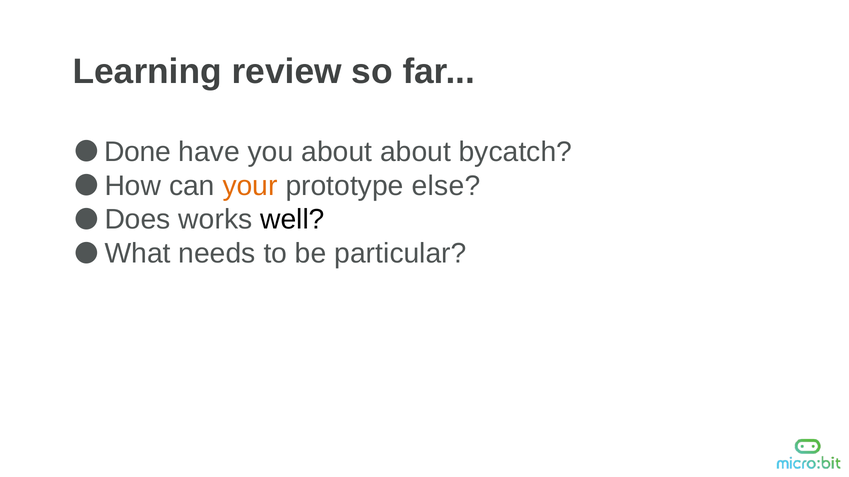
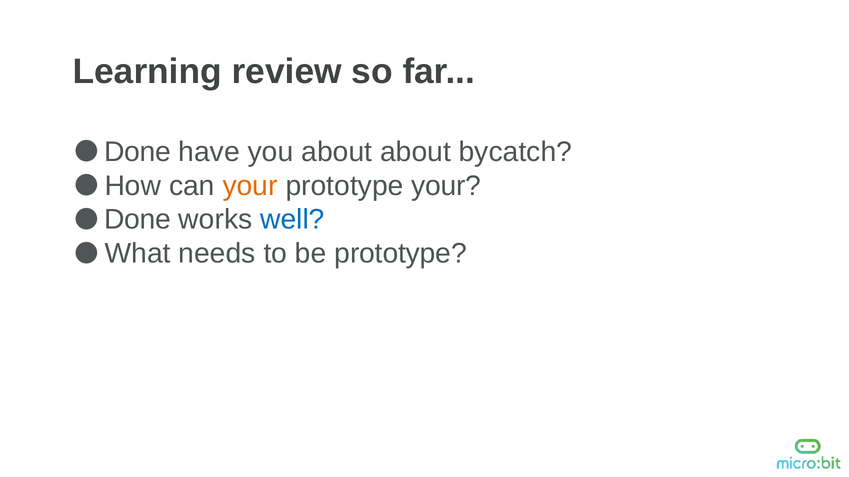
prototype else: else -> your
Does at (138, 220): Does -> Done
well colour: black -> blue
be particular: particular -> prototype
